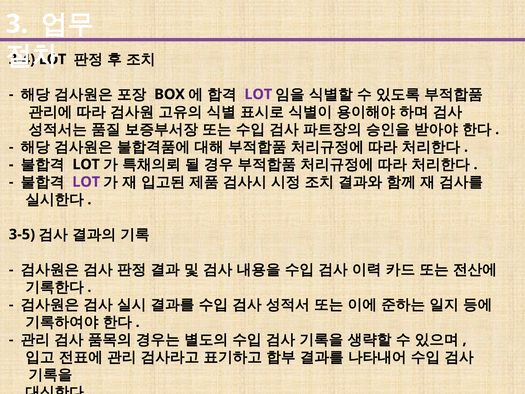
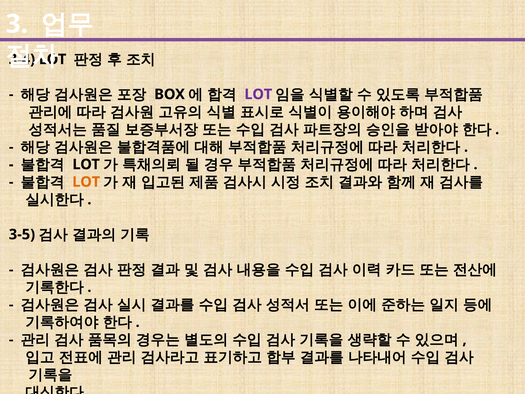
LOT at (86, 182) colour: purple -> orange
